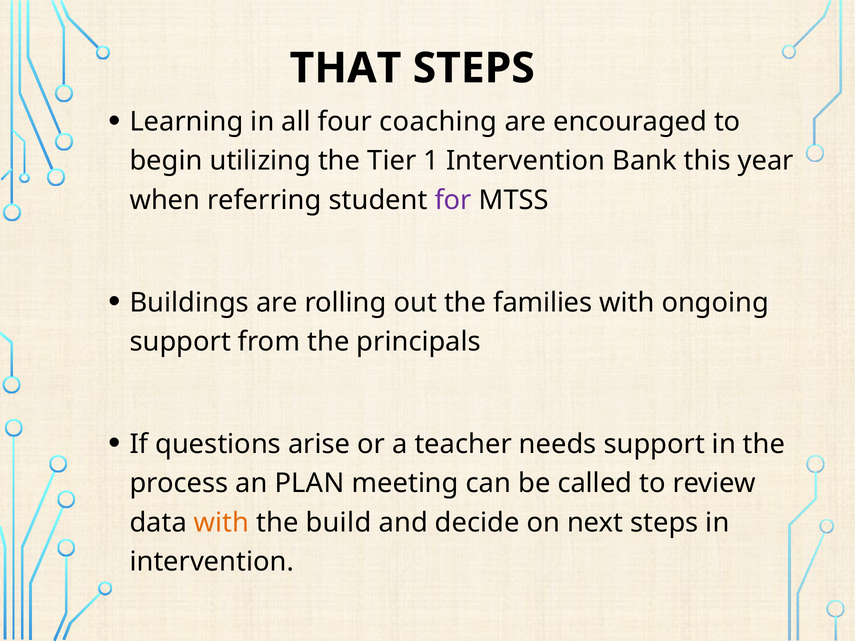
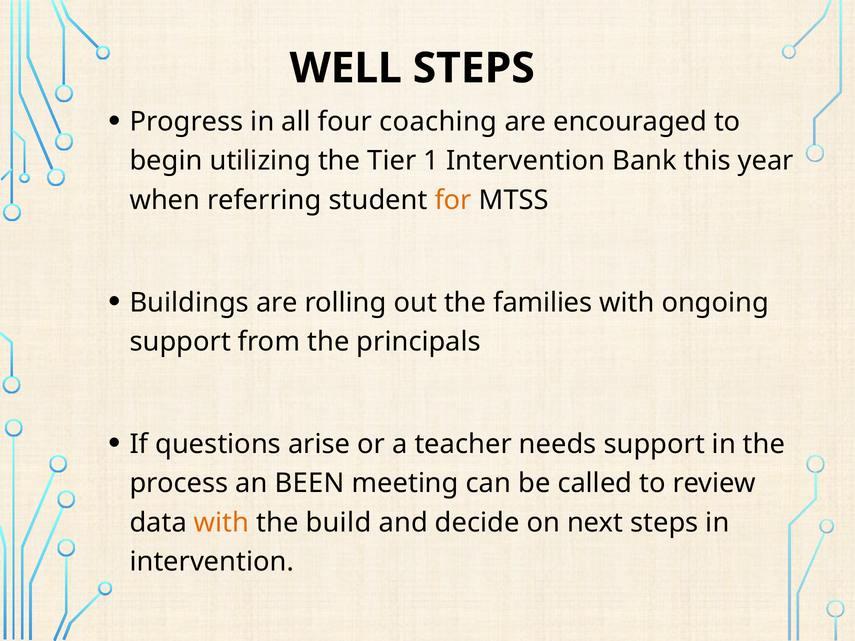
THAT: THAT -> WELL
Learning: Learning -> Progress
for colour: purple -> orange
PLAN: PLAN -> BEEN
